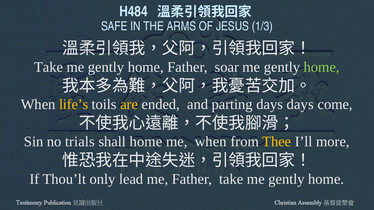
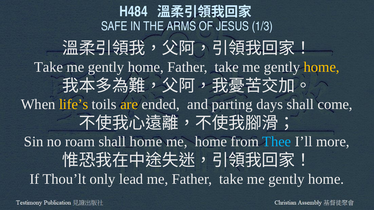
home Father soar: soar -> take
home at (322, 67) colour: light green -> yellow
days days: days -> shall
trials: trials -> roam
me when: when -> home
Thee colour: yellow -> light blue
